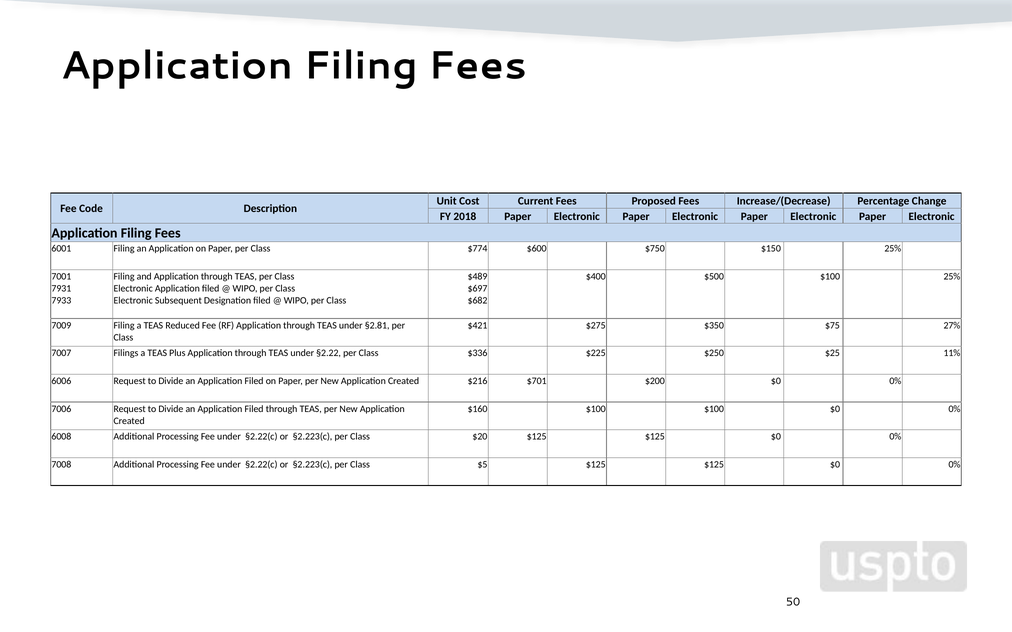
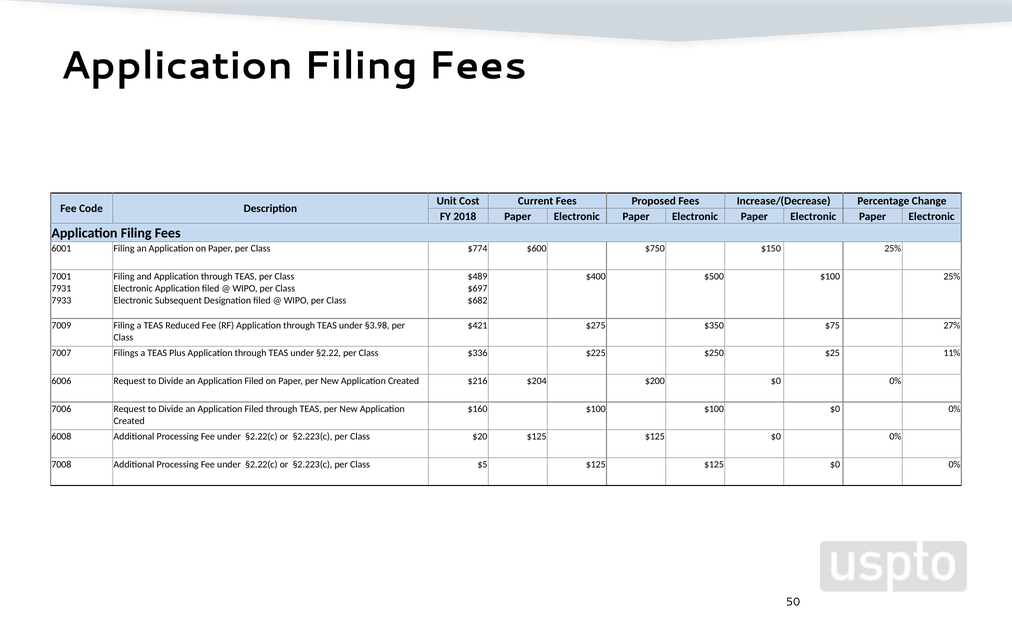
§2.81: §2.81 -> §3.98
$701: $701 -> $204
